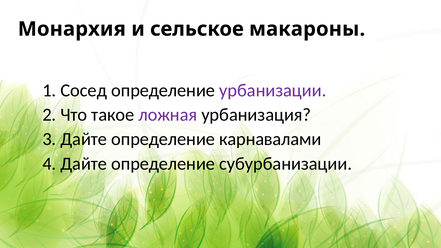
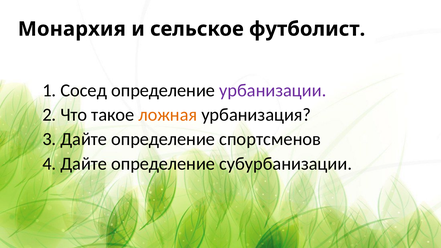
макароны: макароны -> футболист
ложная colour: purple -> orange
карнавалами: карнавалами -> спортсменов
